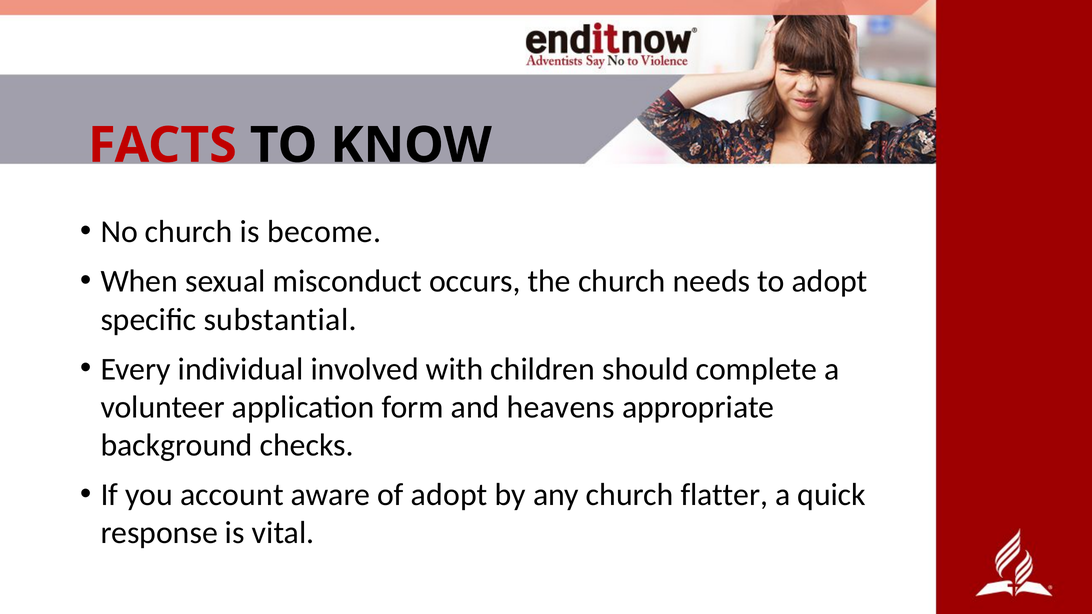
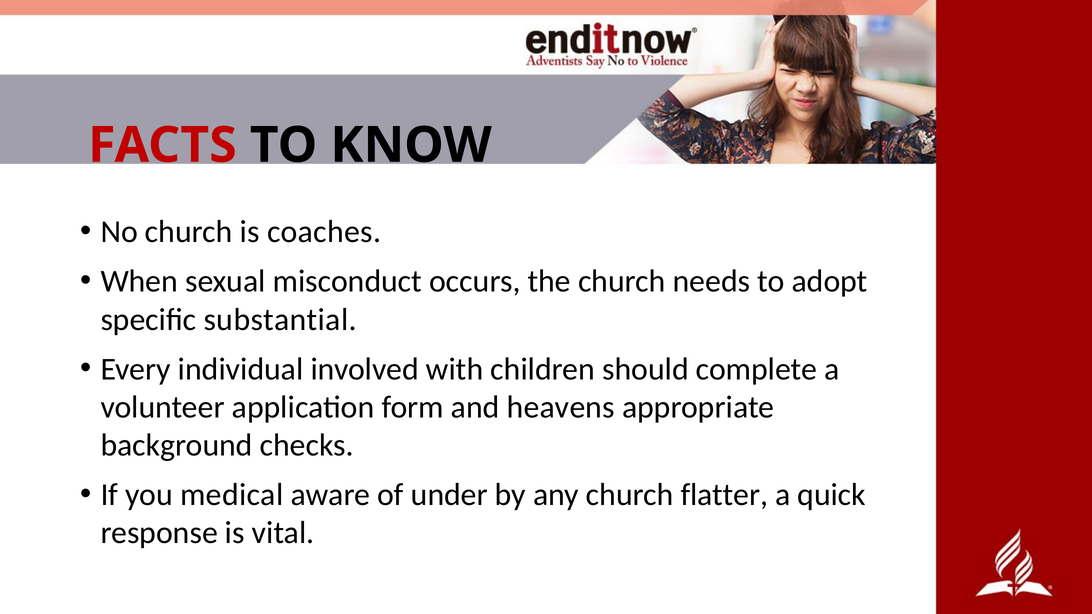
become: become -> coaches
account: account -> medical
of adopt: adopt -> under
